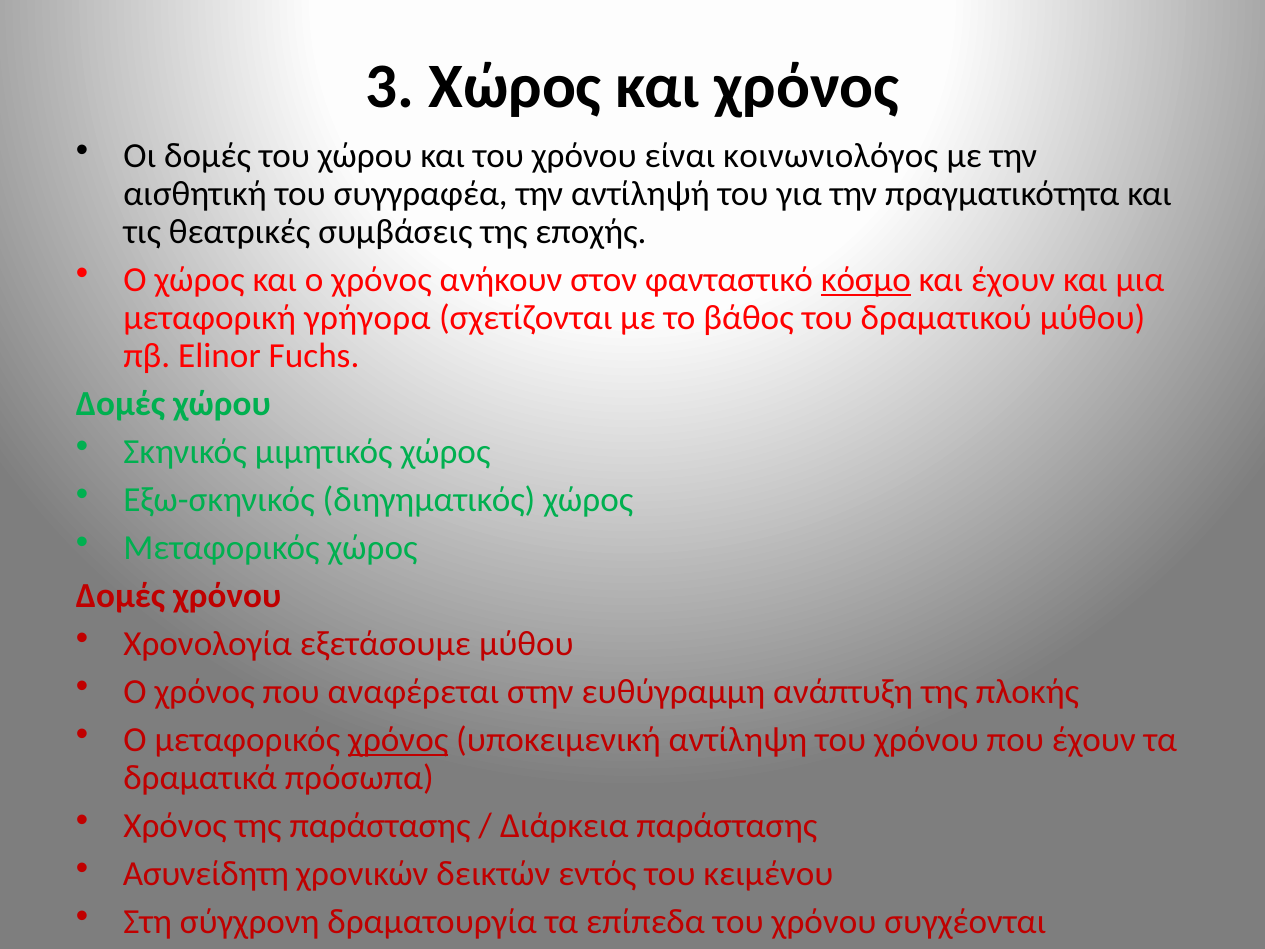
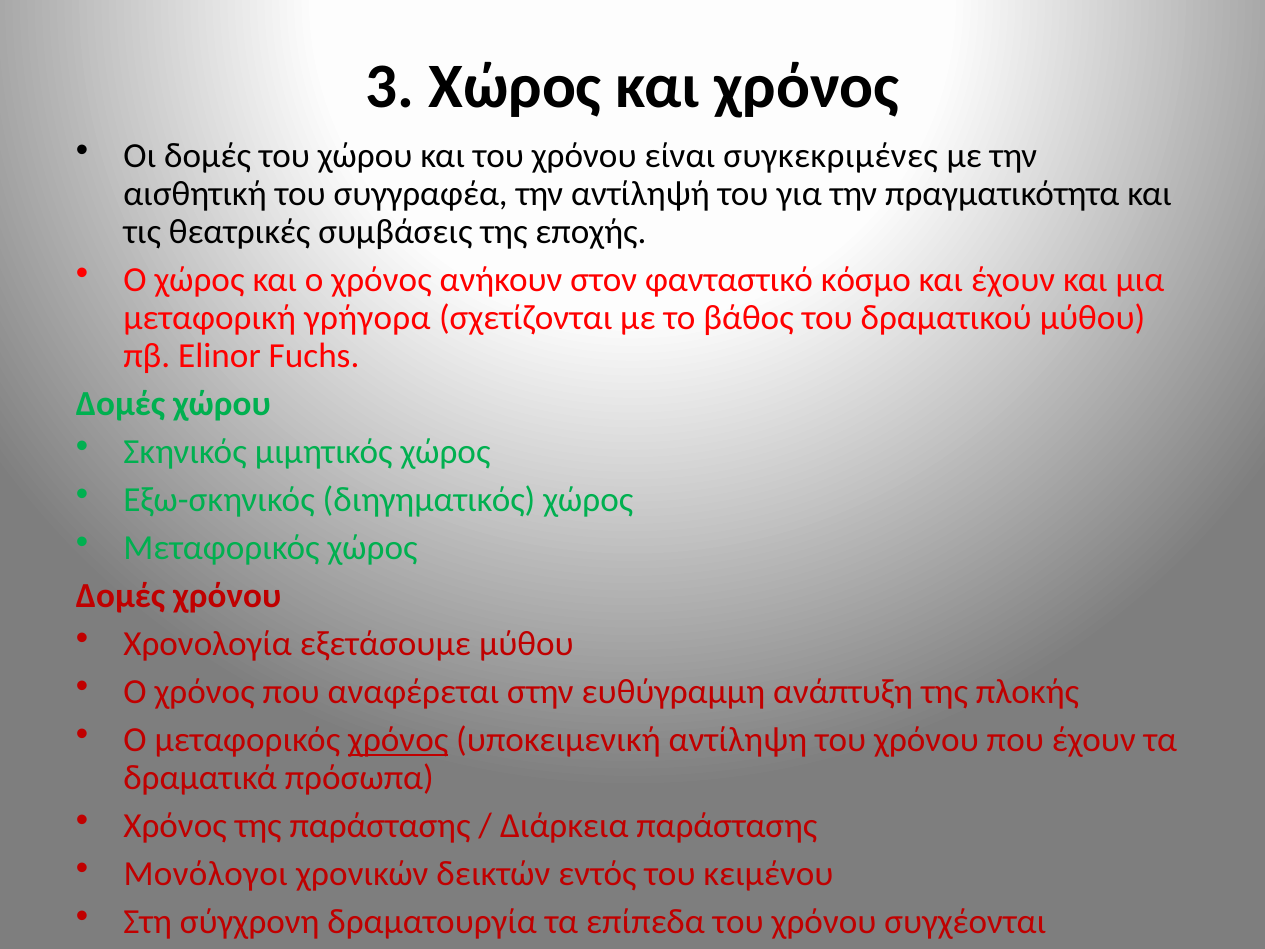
κοινωνιολόγος: κοινωνιολόγος -> συγκεκριμένες
κόσμο underline: present -> none
Ασυνείδητη: Ασυνείδητη -> Μονόλογοι
